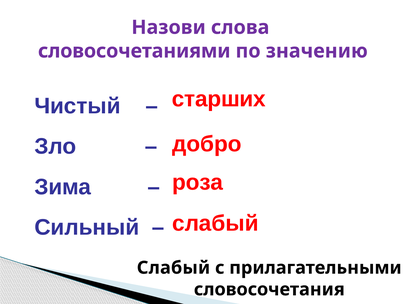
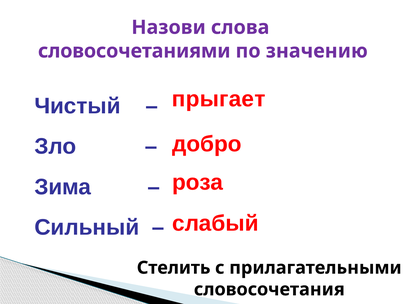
старших: старших -> прыгает
Слабый at (173, 268): Слабый -> Стелить
